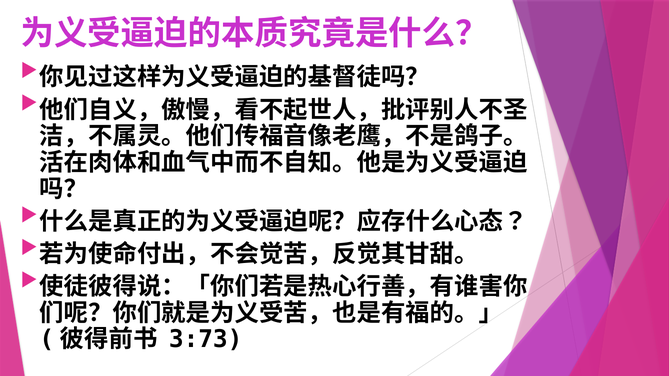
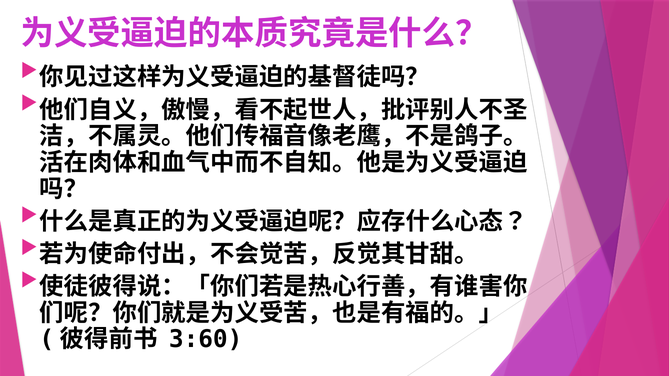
3:73: 3:73 -> 3:60
